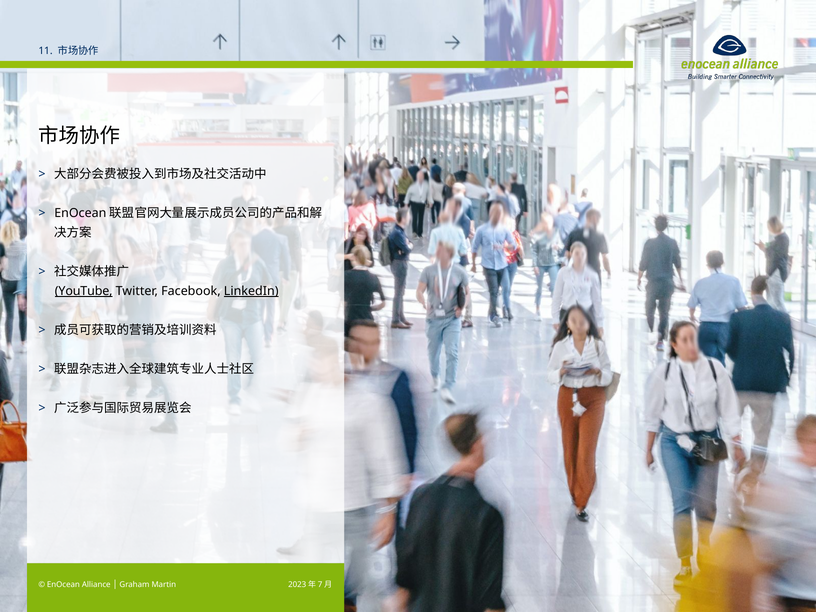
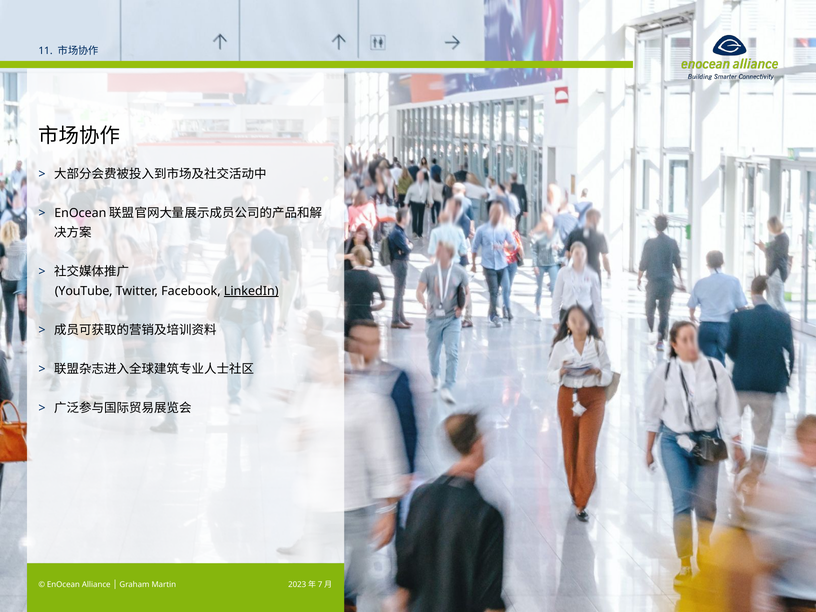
YouTube underline: present -> none
